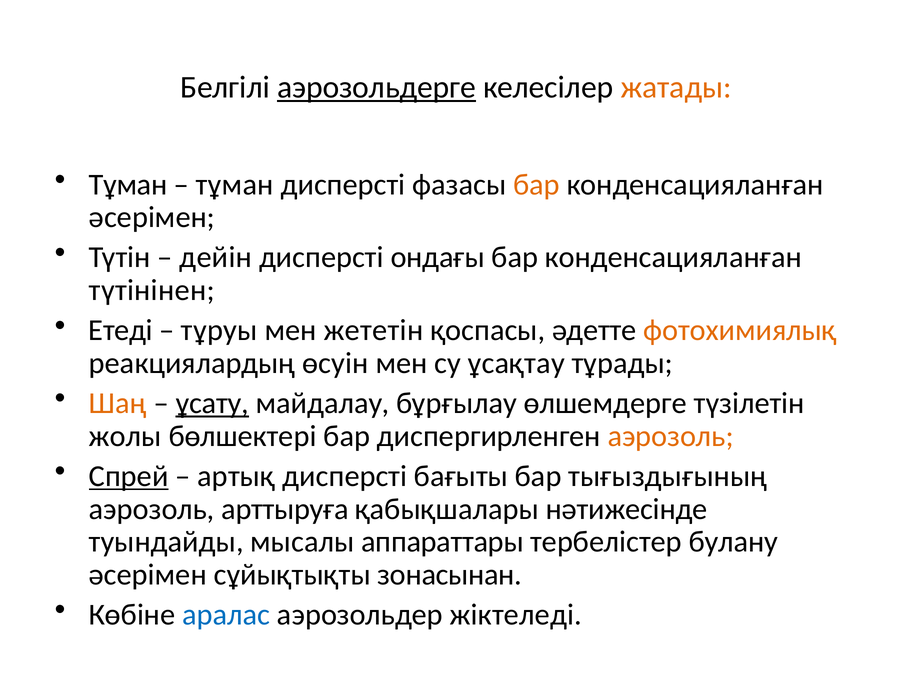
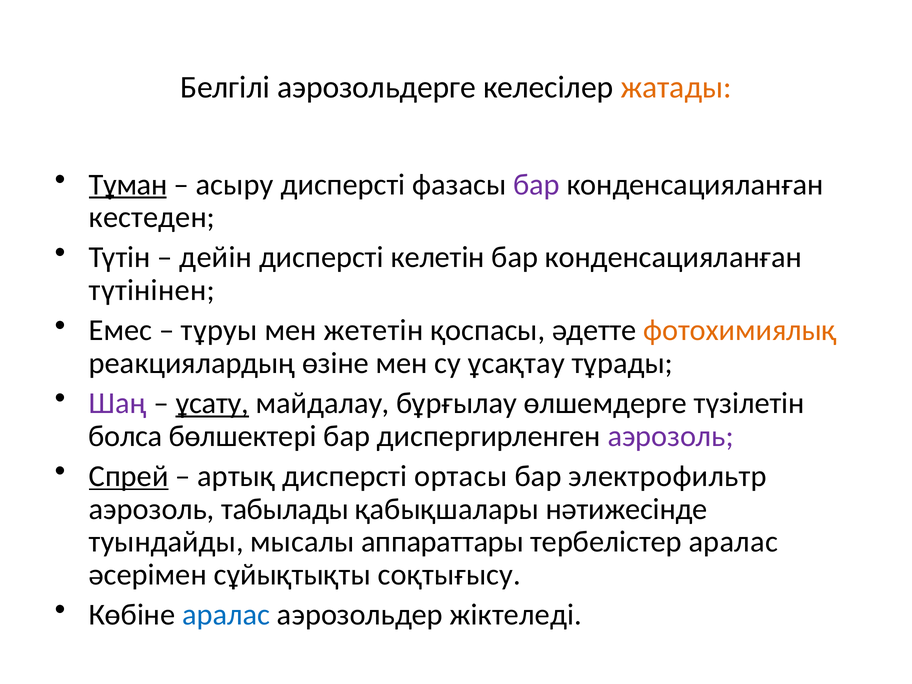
аэрозольдерге underline: present -> none
Тұман at (128, 185) underline: none -> present
тұман at (235, 185): тұман -> асыру
бар at (536, 185) colour: orange -> purple
әсерімен at (152, 217): әсерімен -> кестеден
ондағы: ондағы -> келетін
Етеді: Етеді -> Емес
өсуін: өсуін -> өзіне
Шаң colour: orange -> purple
жолы: жолы -> болса
аэрозоль at (671, 436) colour: orange -> purple
бағыты: бағыты -> ортасы
тығыздығының: тығыздығының -> электрофильтр
арттыруға: арттыруға -> табылады
тербелістер булану: булану -> аралас
зонасынан: зонасынан -> соқтығысу
